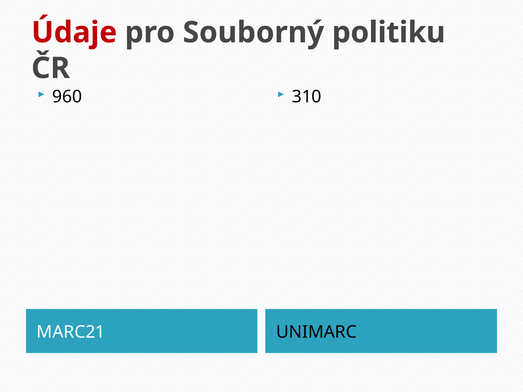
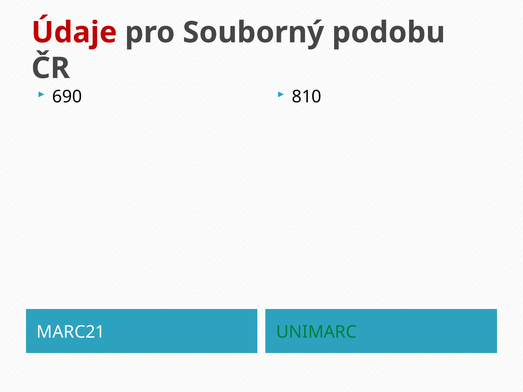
politiku: politiku -> podobu
960: 960 -> 690
310: 310 -> 810
UNIMARC colour: black -> green
